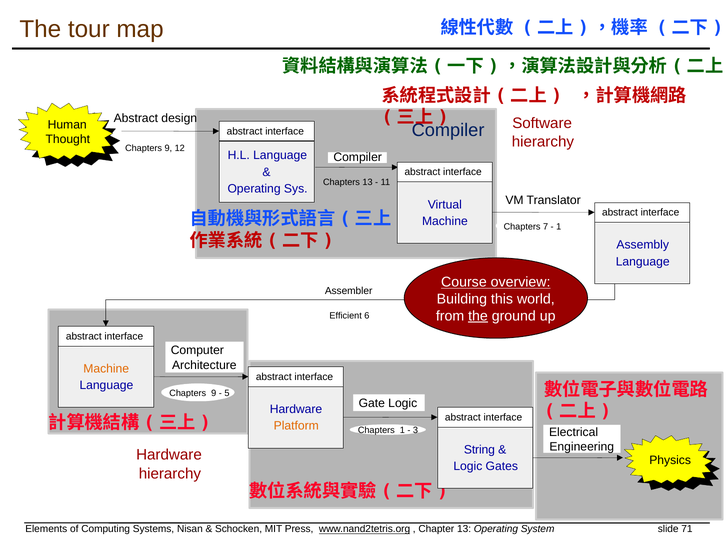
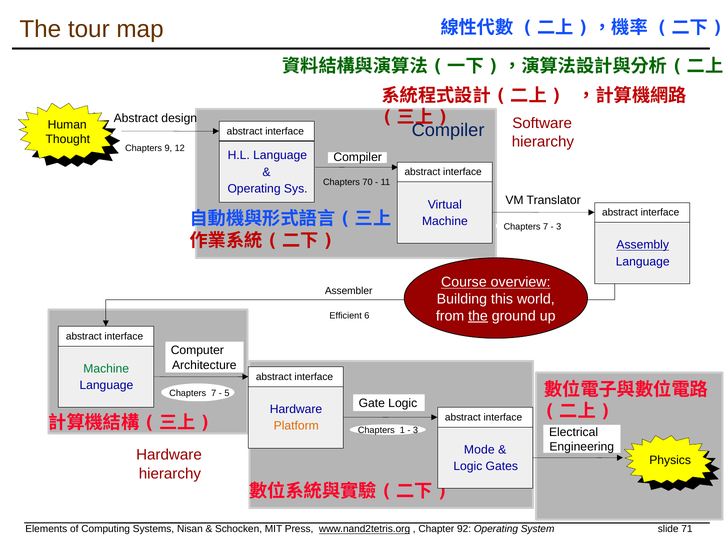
Chapters 13: 13 -> 70
1 at (559, 227): 1 -> 3
Assembly underline: none -> present
Machine at (106, 369) colour: orange -> green
9 at (214, 393): 9 -> 7
String: String -> Mode
Chapter 13: 13 -> 92
